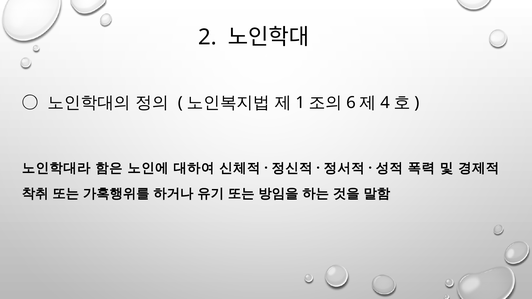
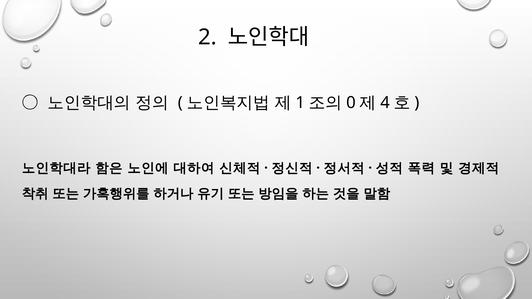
6: 6 -> 0
